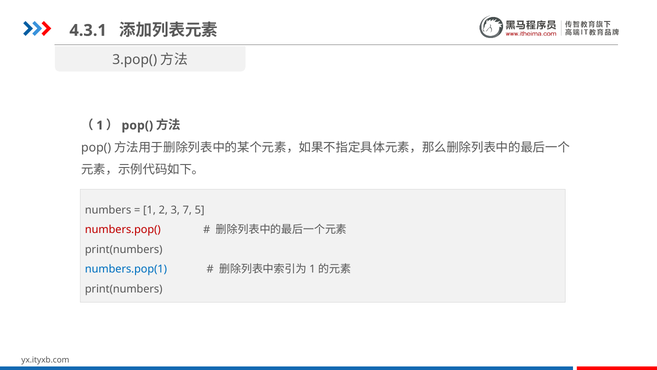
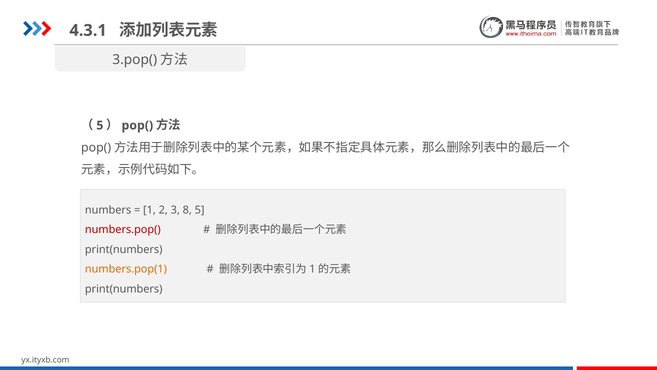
1 at (100, 125): 1 -> 5
7: 7 -> 8
numbers.pop(1 colour: blue -> orange
